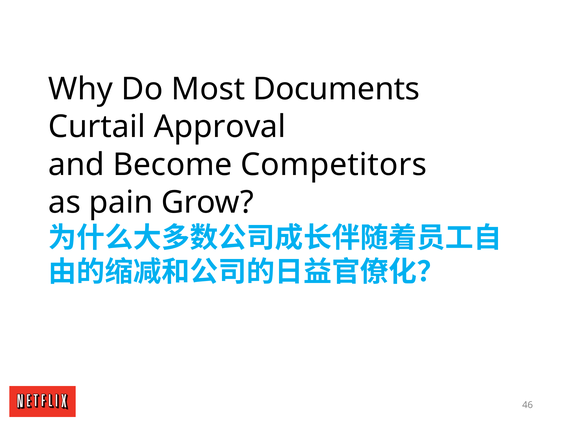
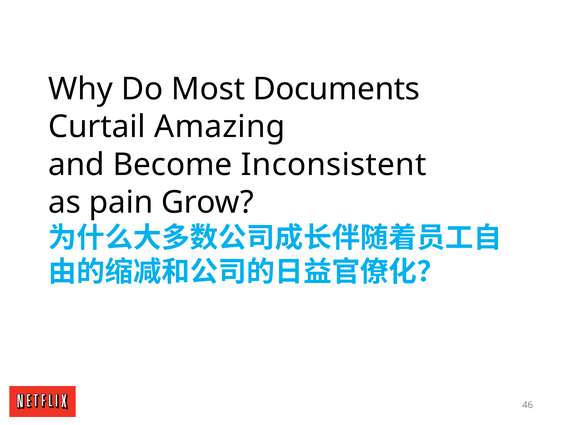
Approval: Approval -> Amazing
Competitors: Competitors -> Inconsistent
